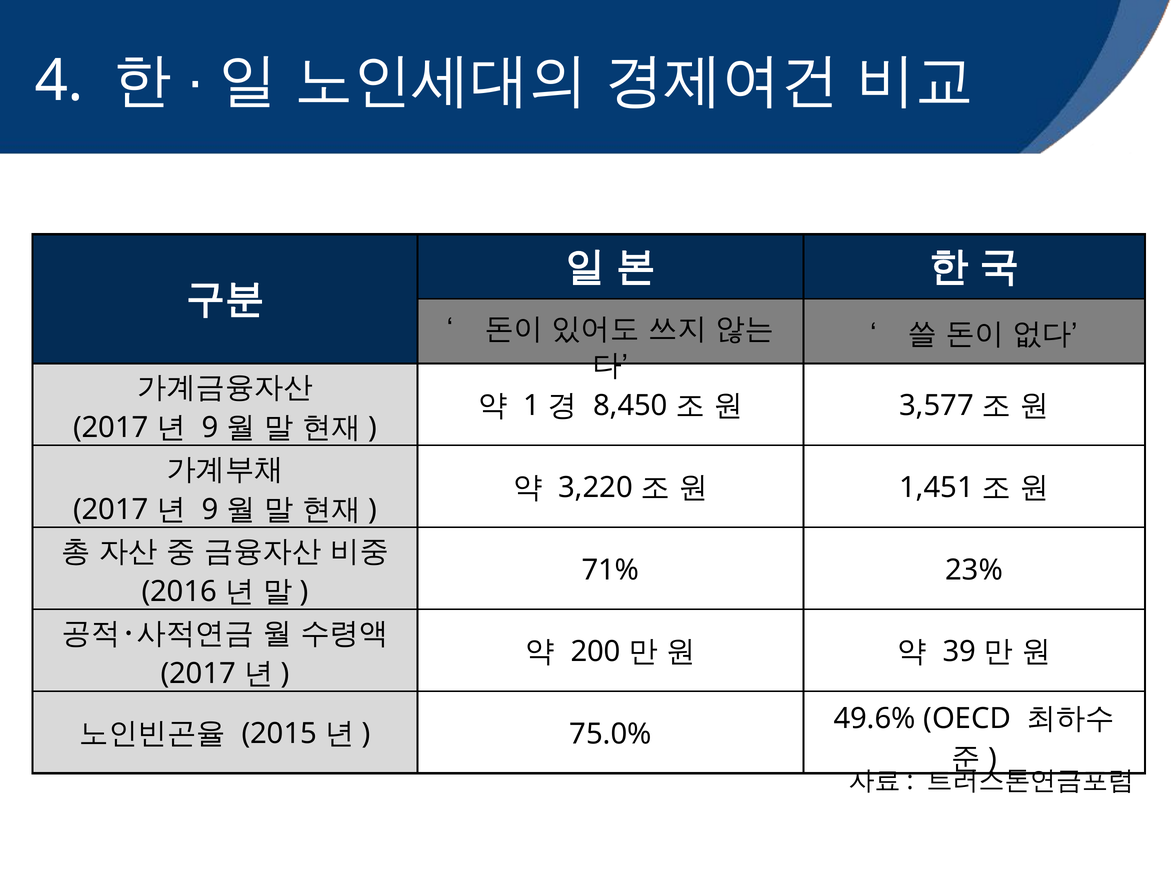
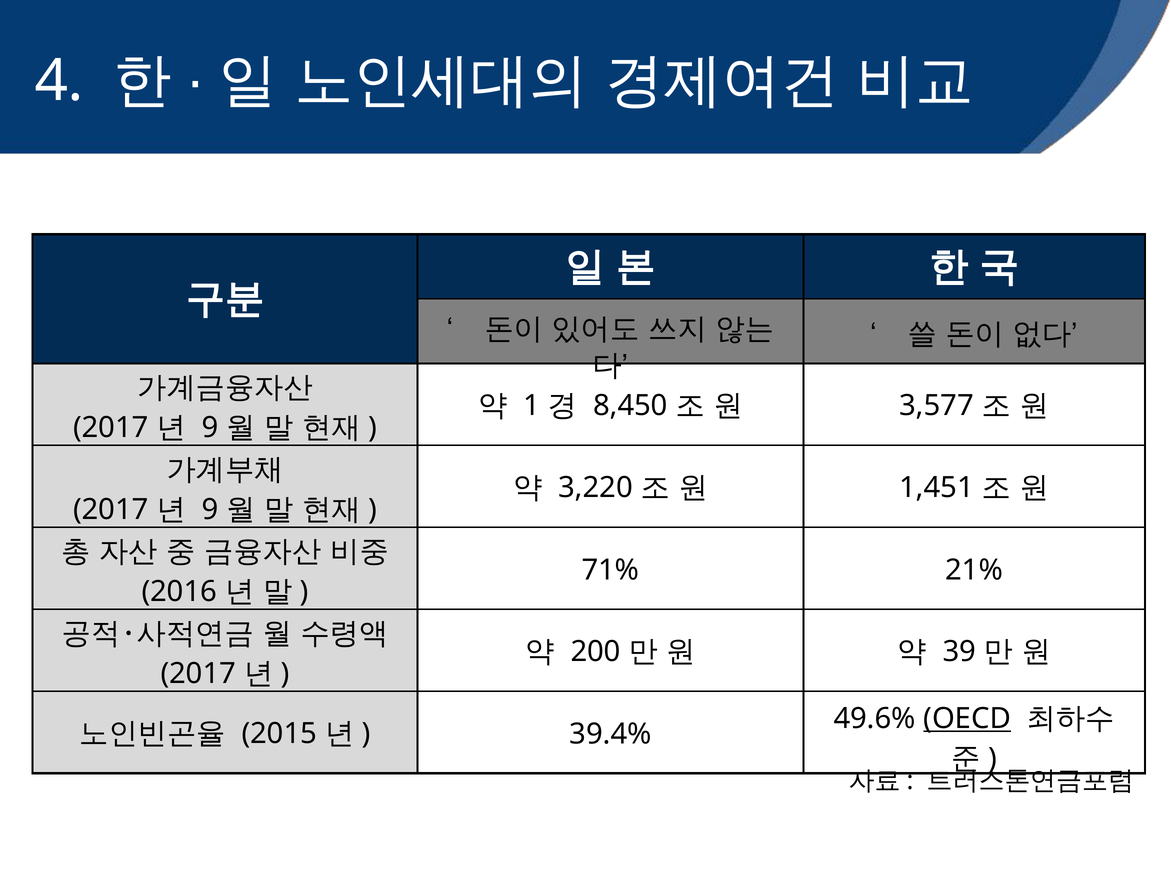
23%: 23% -> 21%
OECD underline: none -> present
75.0%: 75.0% -> 39.4%
